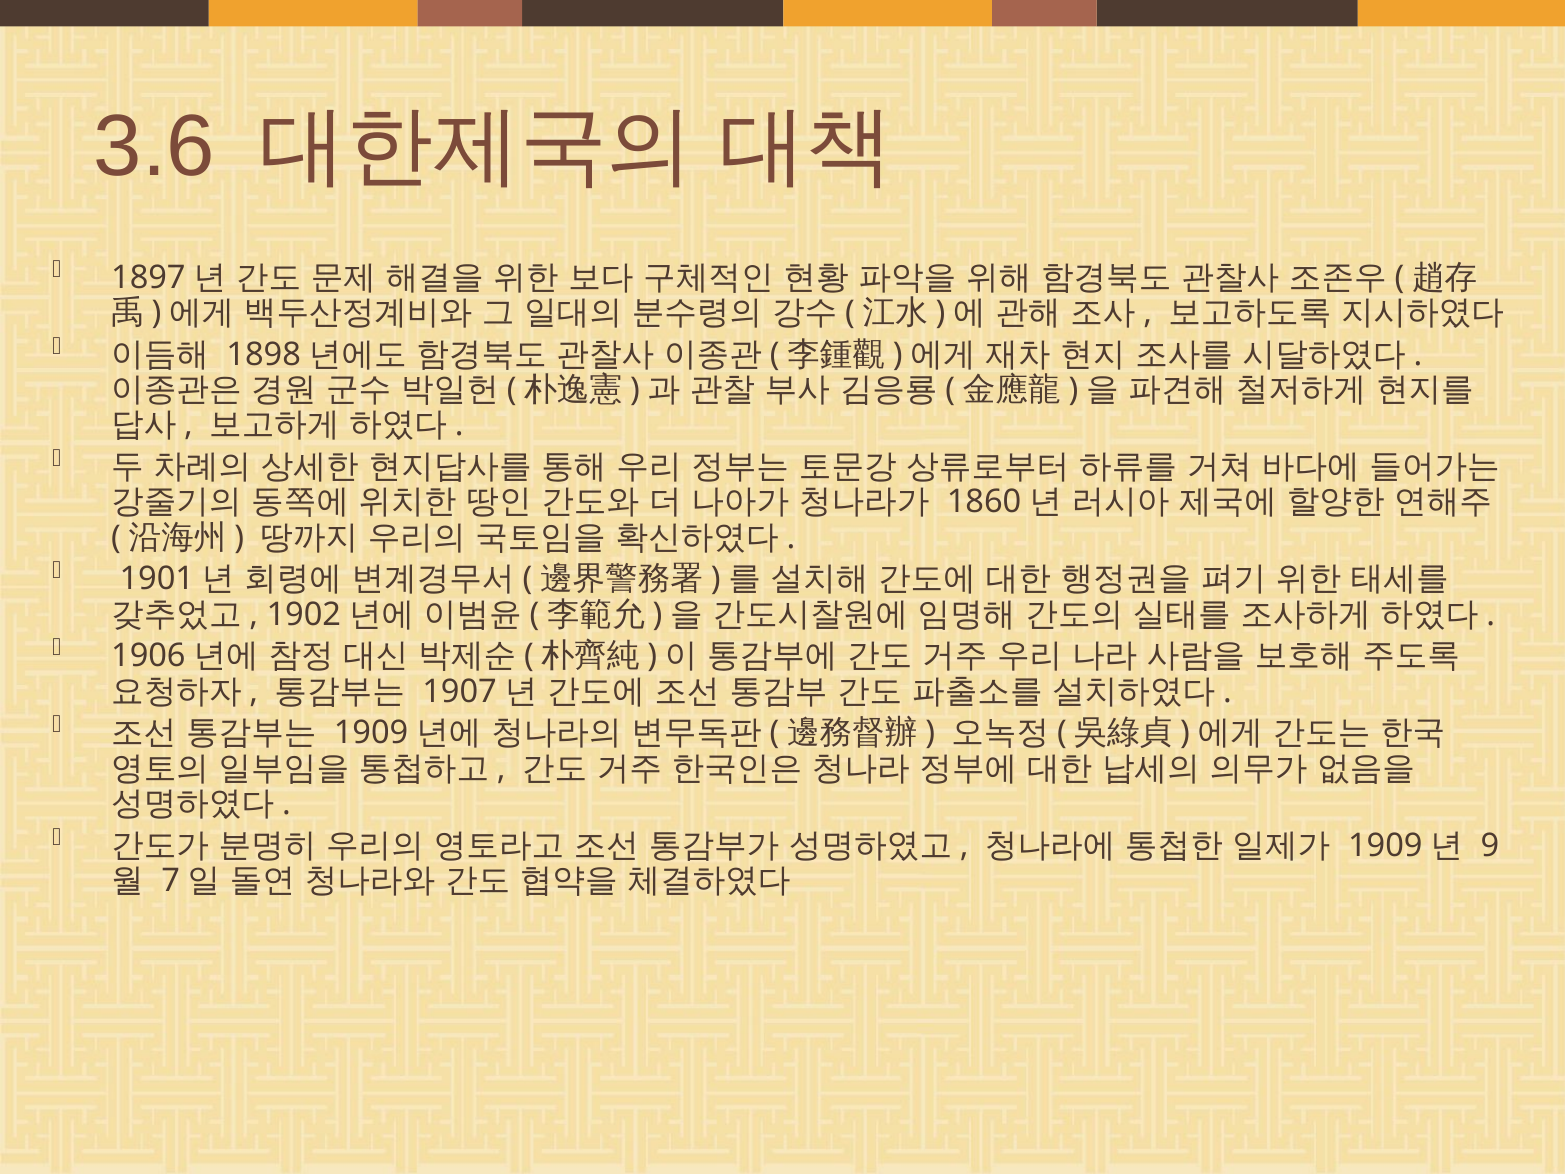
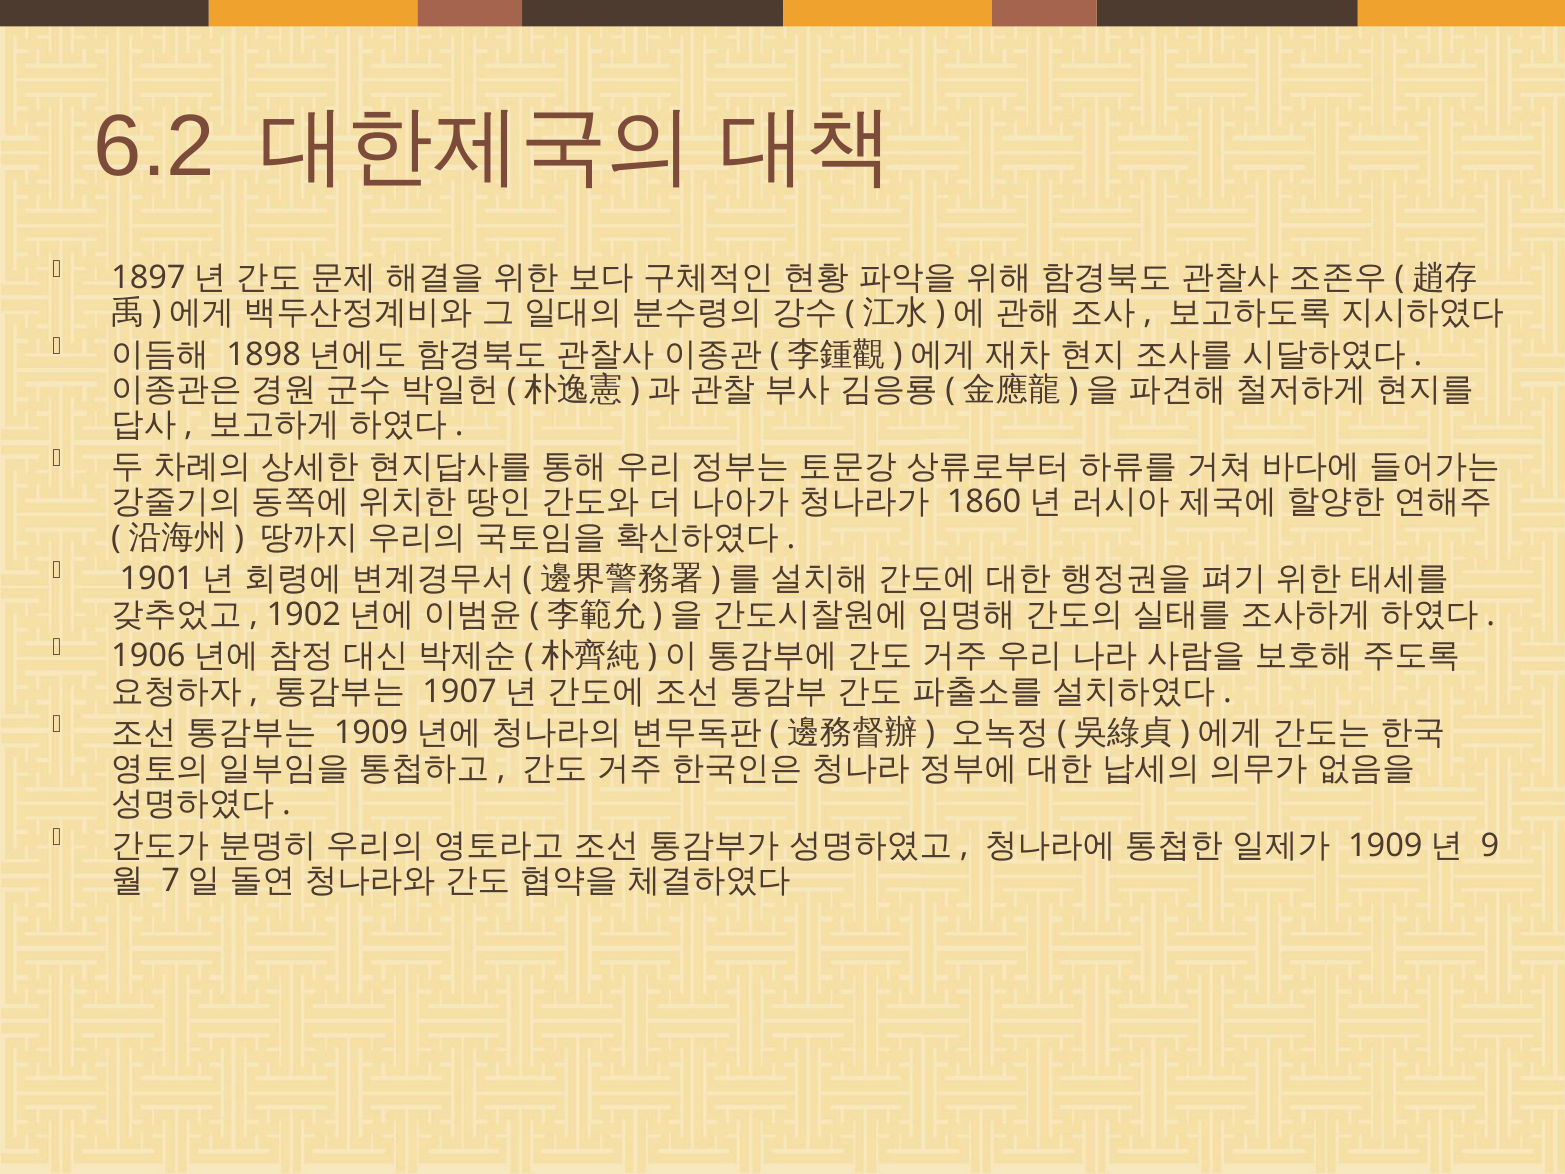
3.6: 3.6 -> 6.2
